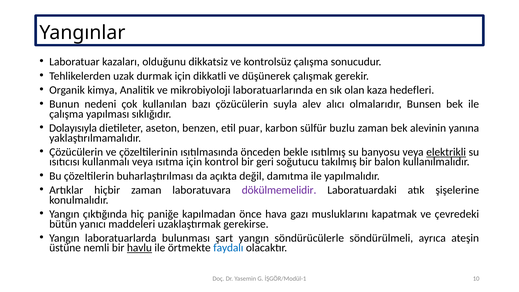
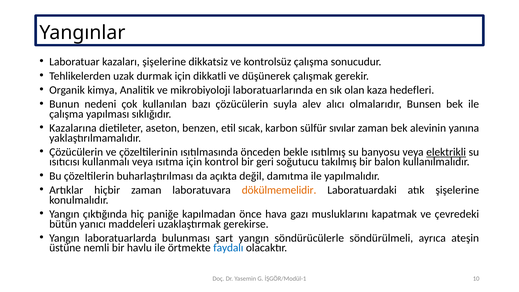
kazaları olduğunu: olduğunu -> şişelerine
Dolayısıyla: Dolayısıyla -> Kazalarına
puar: puar -> sıcak
buzlu: buzlu -> sıvılar
dökülmemelidir colour: purple -> orange
havlu underline: present -> none
